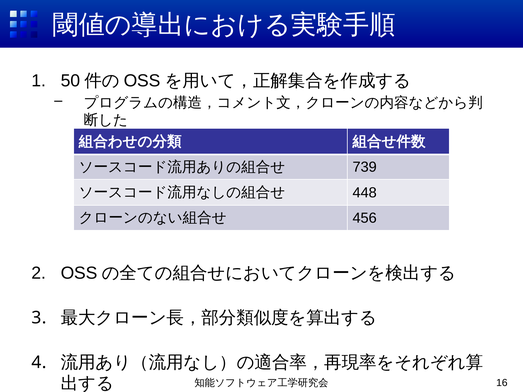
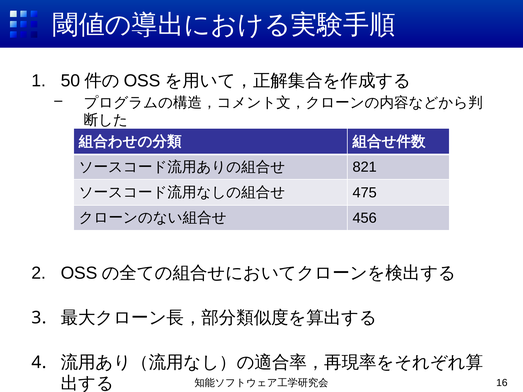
739: 739 -> 821
448: 448 -> 475
